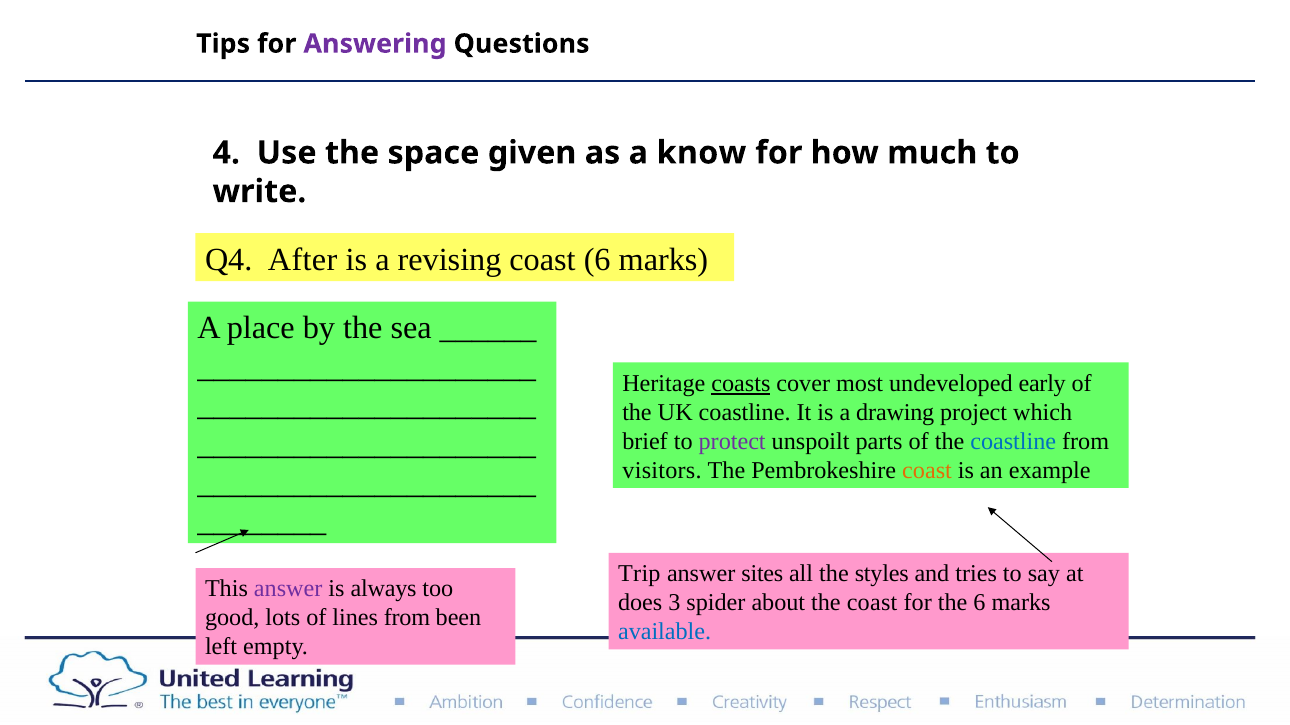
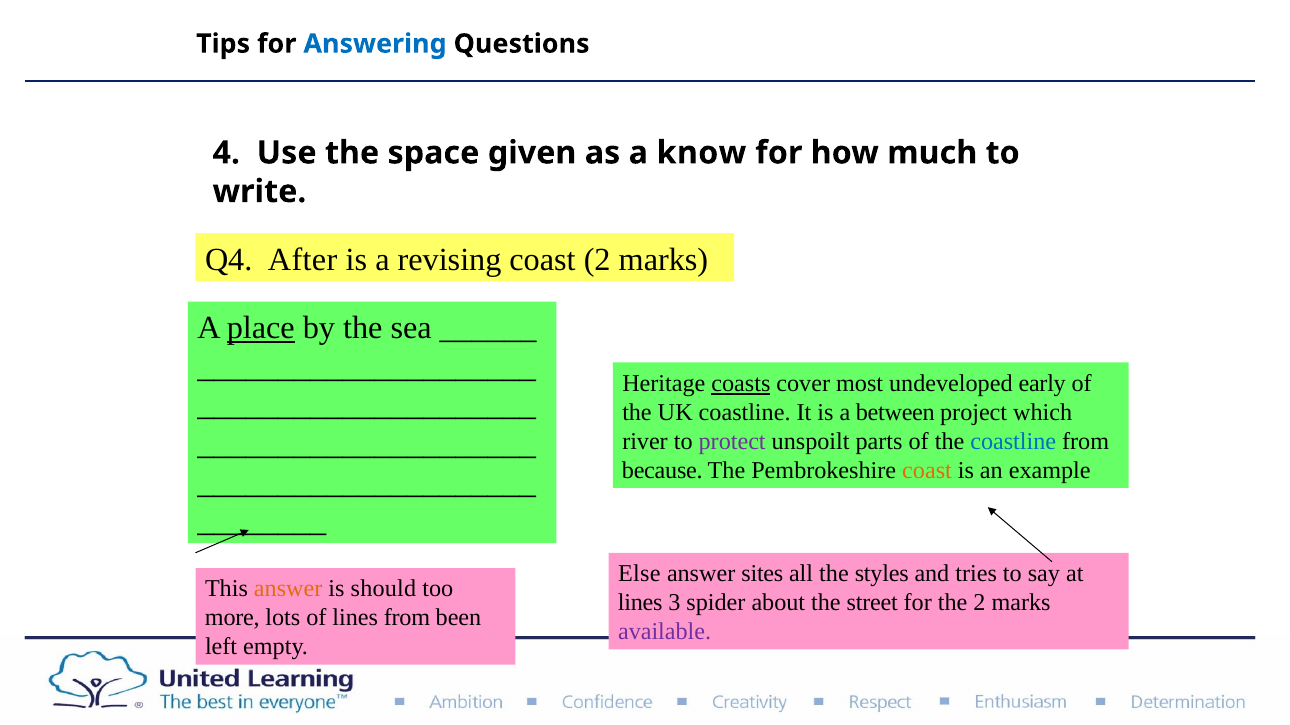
Answering colour: purple -> blue
coast 6: 6 -> 2
place underline: none -> present
drawing: drawing -> between
brief: brief -> river
visitors: visitors -> because
Trip: Trip -> Else
answer at (288, 590) colour: purple -> orange
always: always -> should
does at (640, 603): does -> lines
the coast: coast -> street
the 6: 6 -> 2
good: good -> more
available colour: blue -> purple
